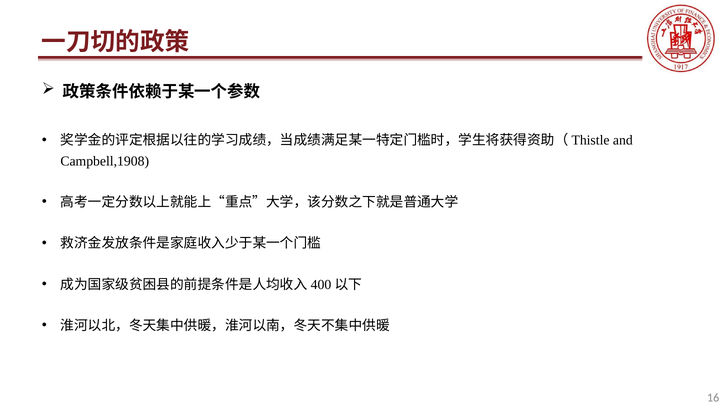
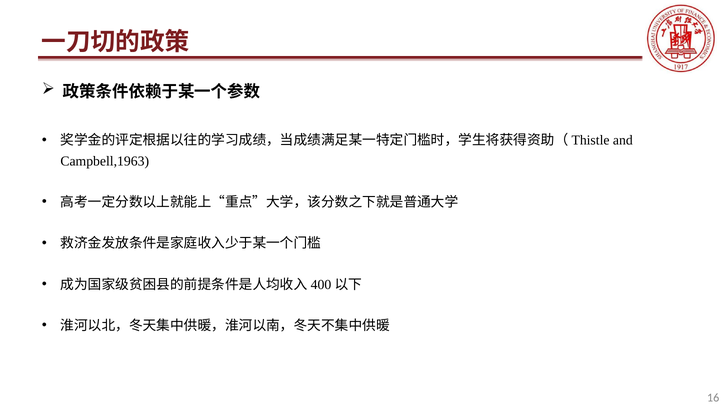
Campbell,1908: Campbell,1908 -> Campbell,1963
